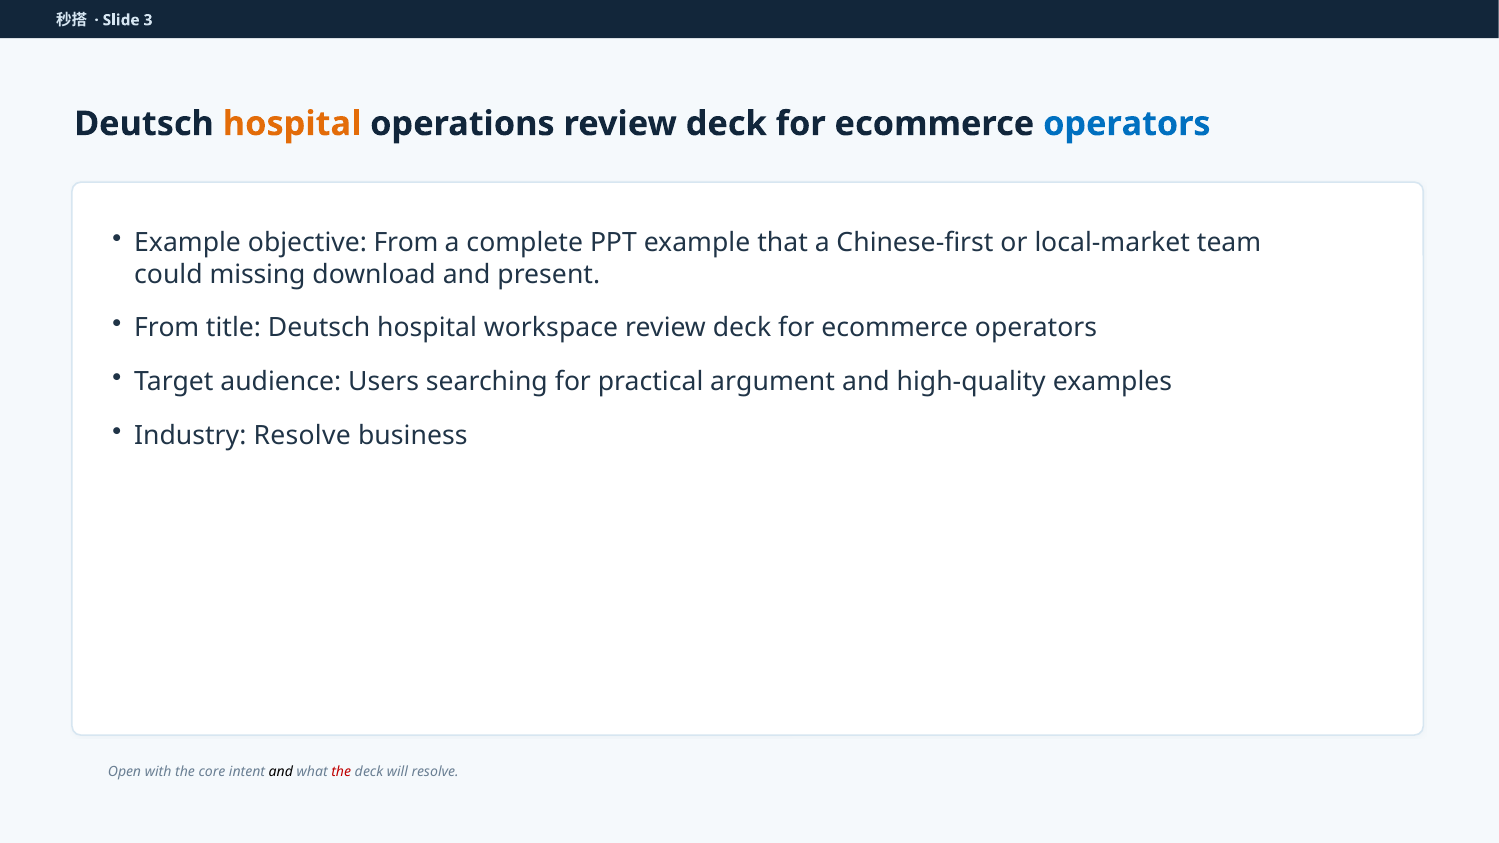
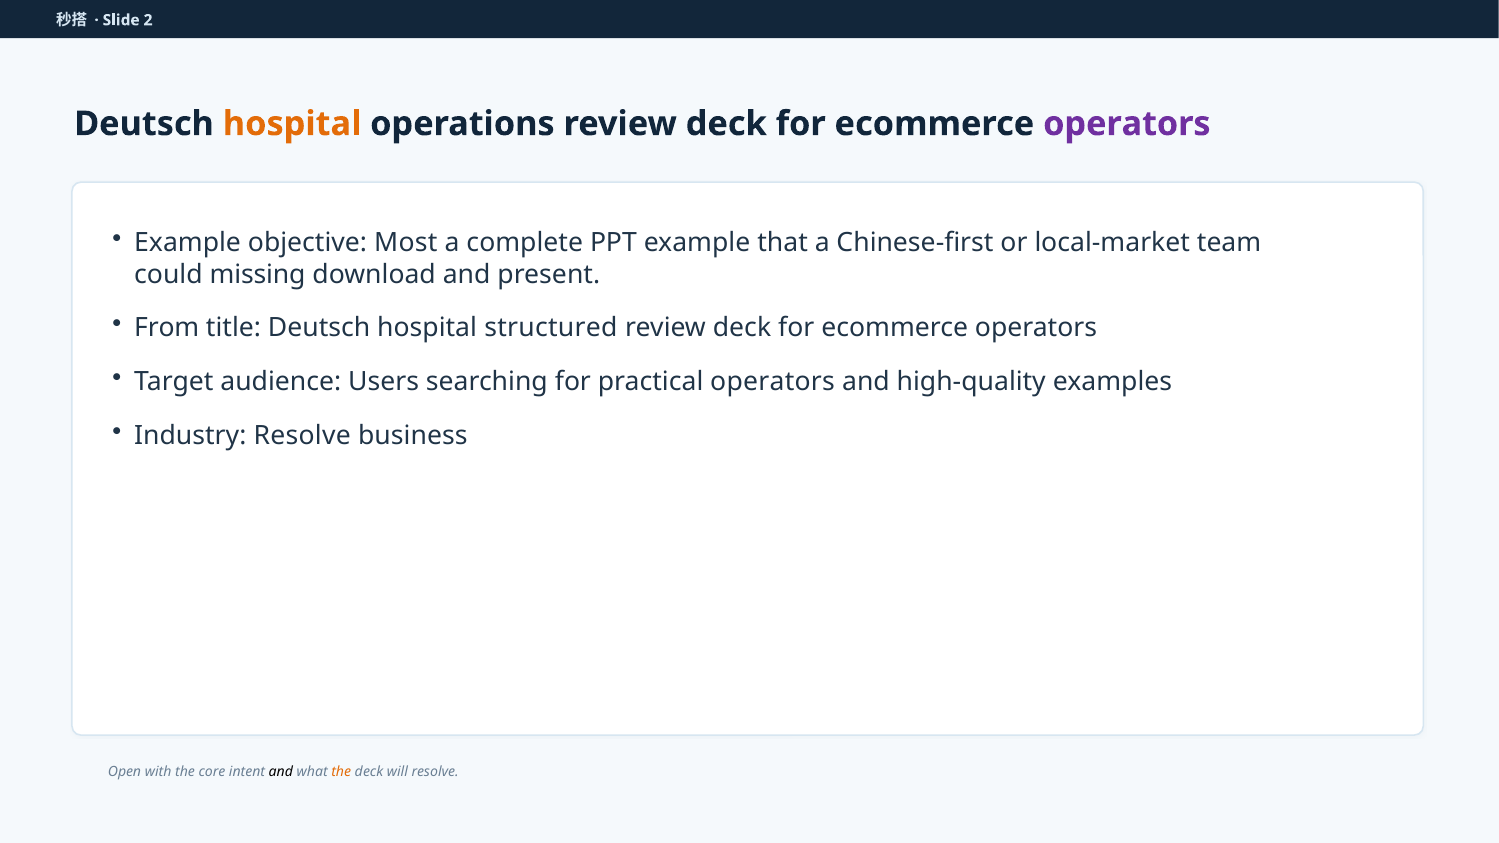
3: 3 -> 2
operators at (1127, 124) colour: blue -> purple
objective From: From -> Most
workspace: workspace -> structured
practical argument: argument -> operators
the at (341, 772) colour: red -> orange
